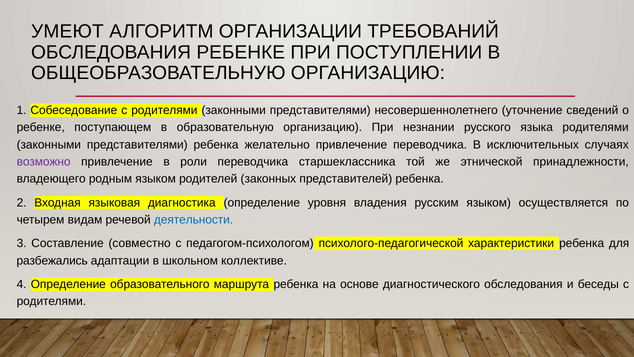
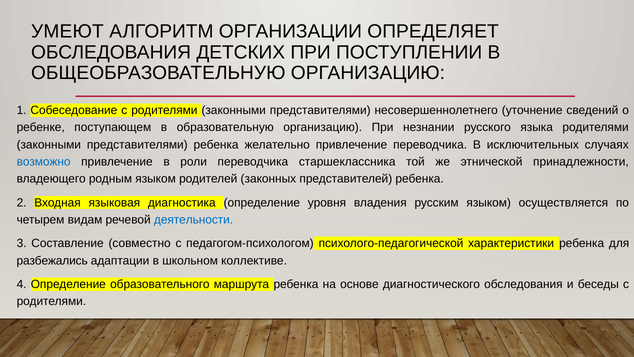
ТРЕБОВАНИЙ: ТРЕБОВАНИЙ -> ОПРЕДЕЛЯЕТ
ОБСЛЕДОВАНИЯ РЕБЕНКЕ: РЕБЕНКЕ -> ДЕТСКИХ
возможно colour: purple -> blue
